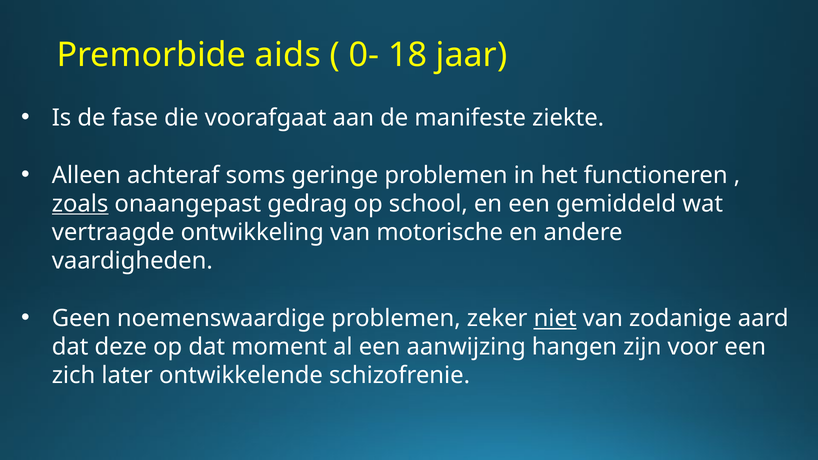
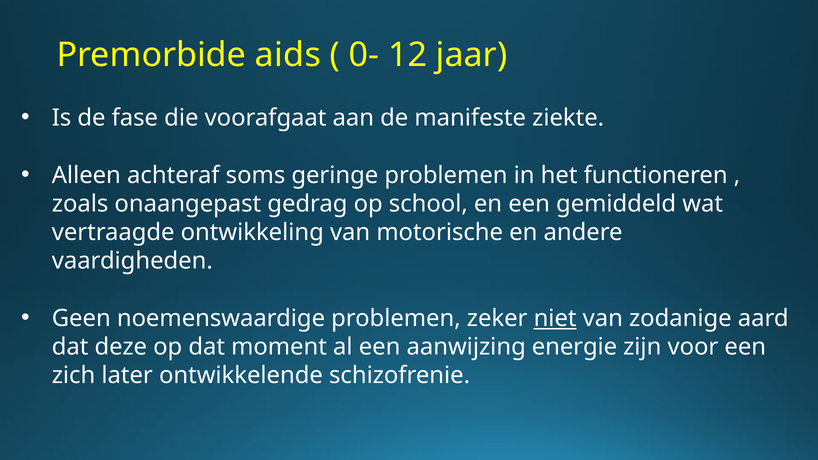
18: 18 -> 12
zoals underline: present -> none
hangen: hangen -> energie
